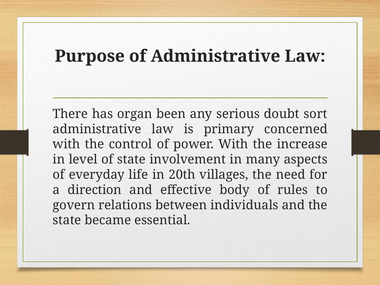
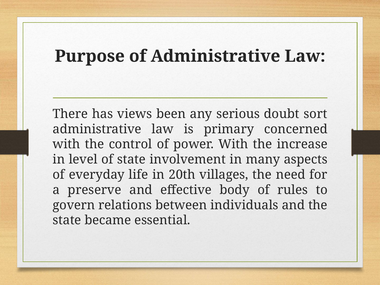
organ: organ -> views
direction: direction -> preserve
